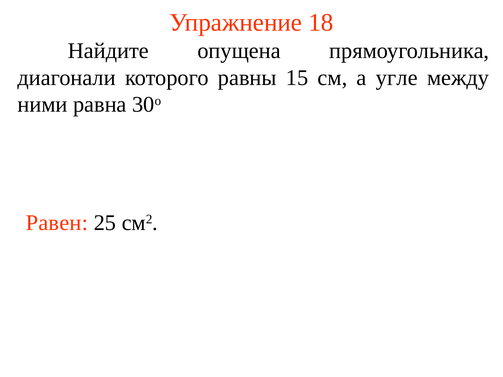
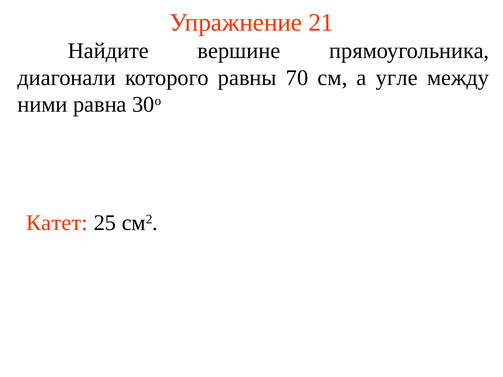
18: 18 -> 21
опущена: опущена -> вершине
15: 15 -> 70
Равен: Равен -> Катет
